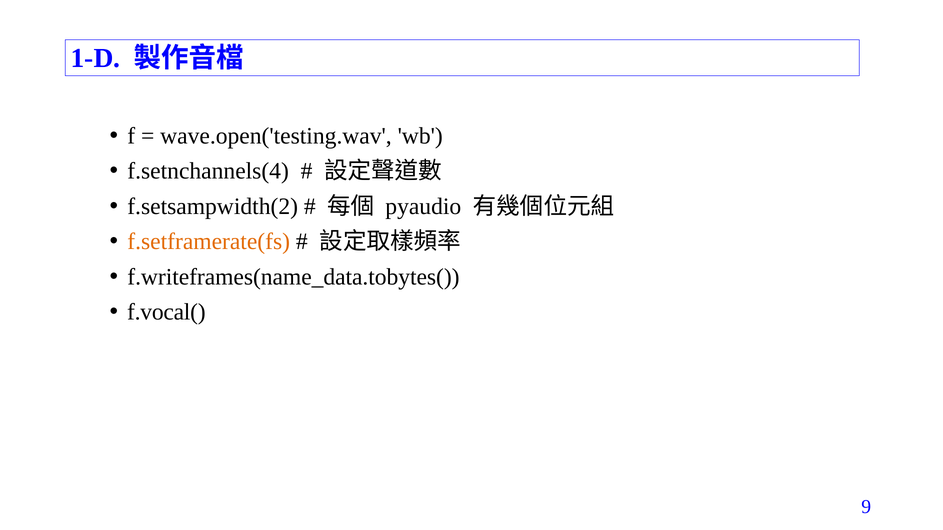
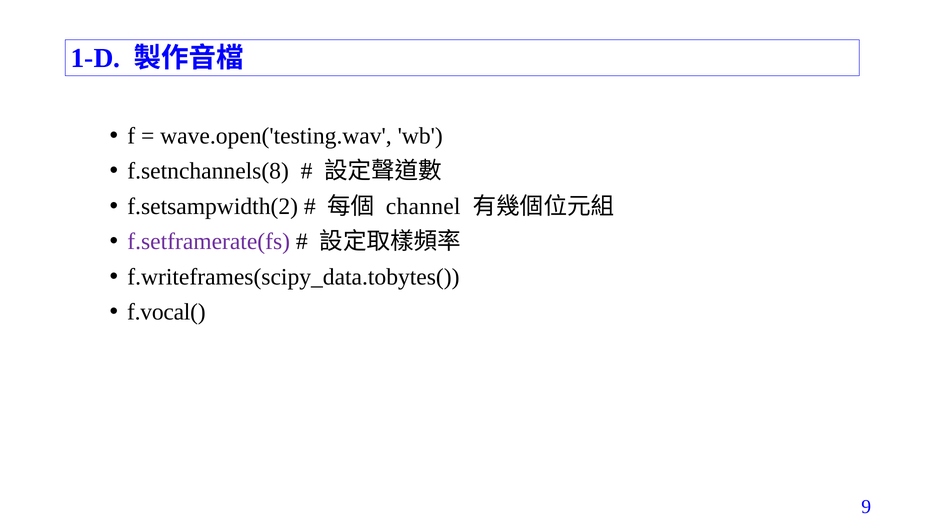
f.setnchannels(4: f.setnchannels(4 -> f.setnchannels(8
pyaudio: pyaudio -> channel
f.setframerate(fs colour: orange -> purple
f.writeframes(name_data.tobytes(: f.writeframes(name_data.tobytes( -> f.writeframes(scipy_data.tobytes(
